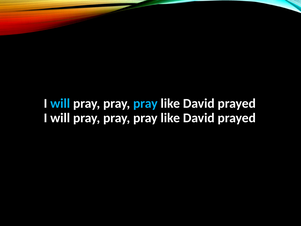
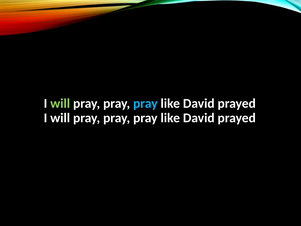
will at (60, 103) colour: light blue -> light green
